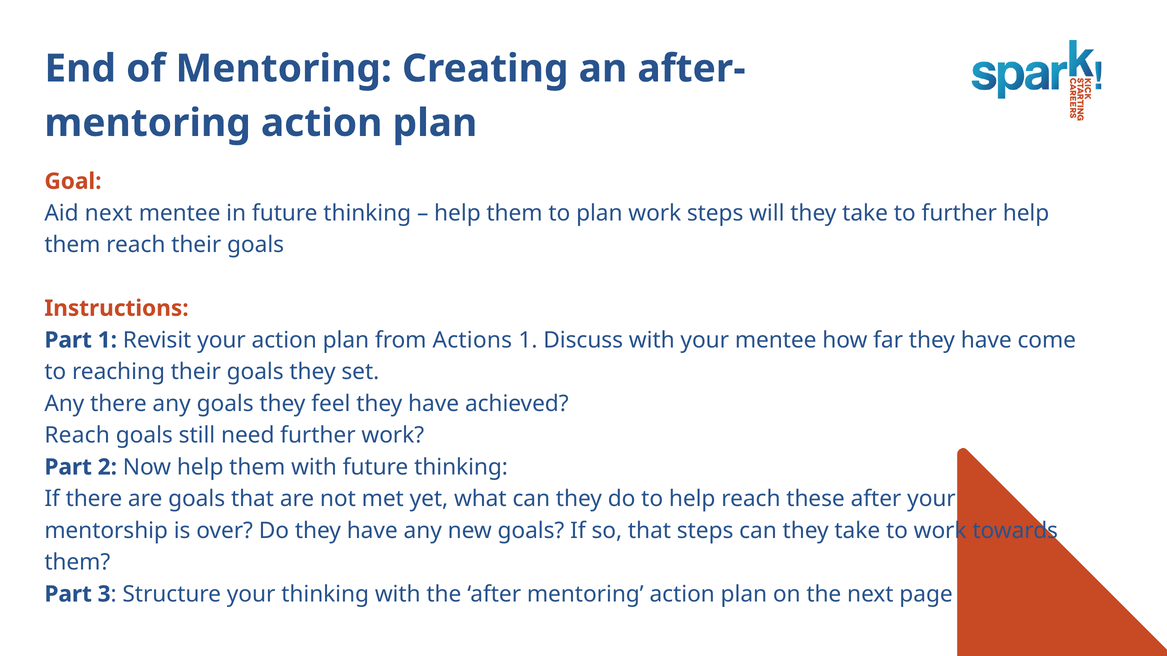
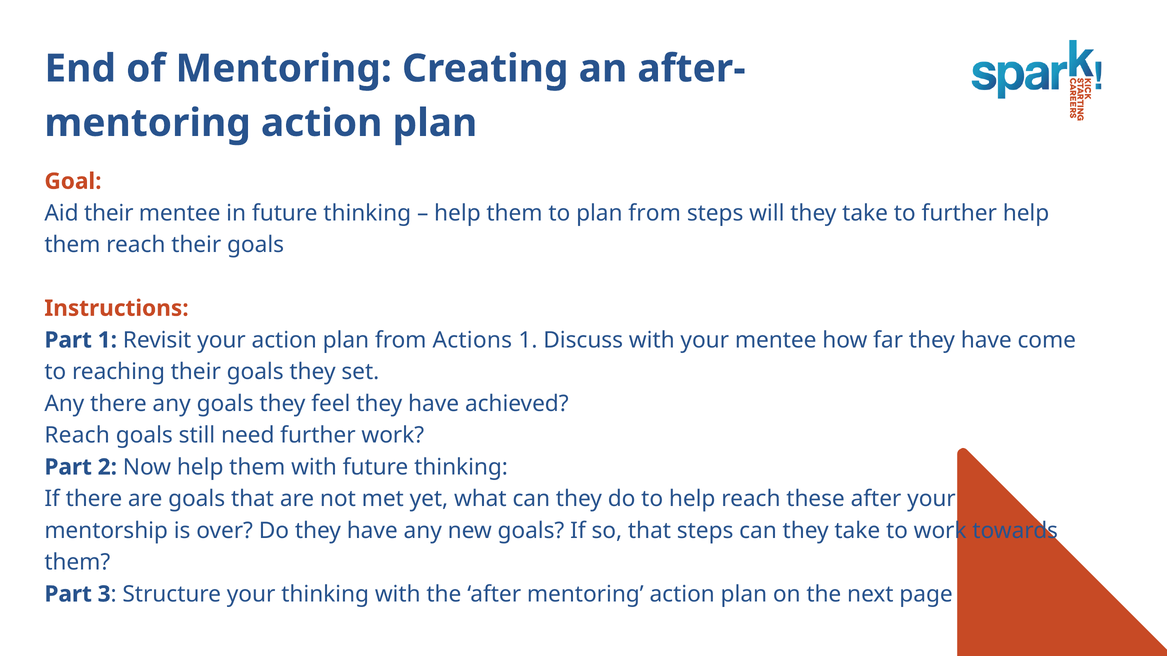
Aid next: next -> their
to plan work: work -> from
